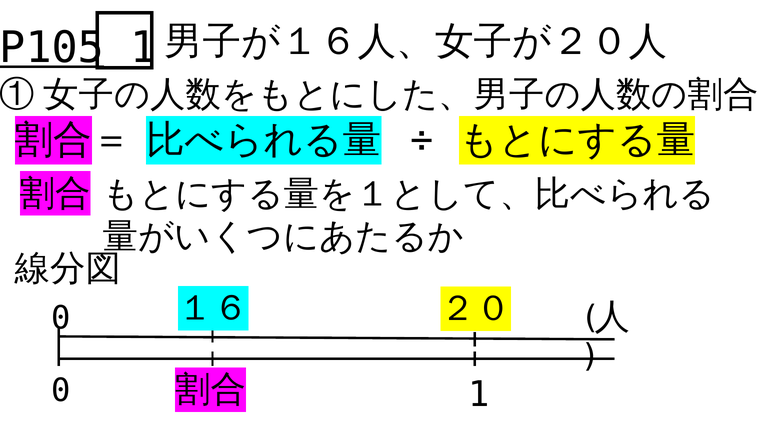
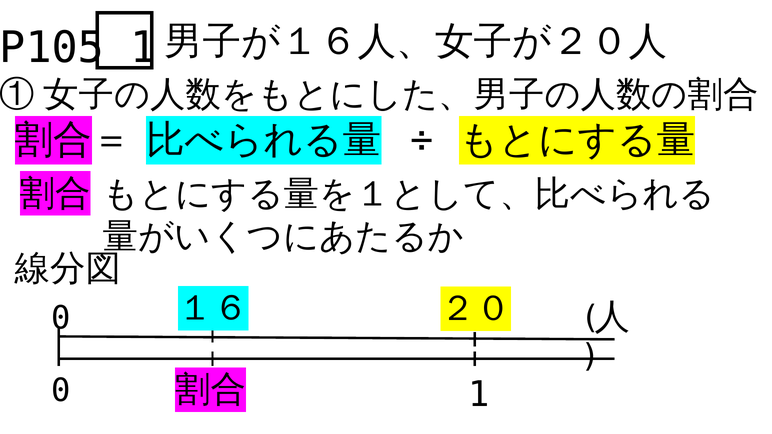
P105 underline: present -> none
